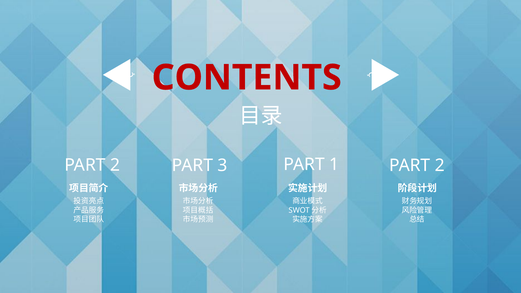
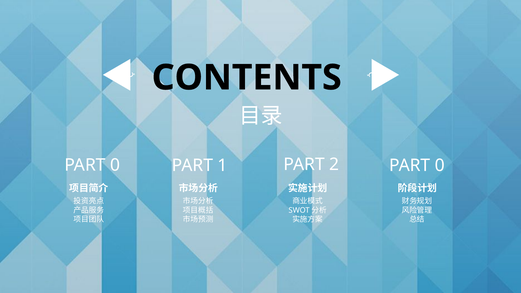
CONTENTS colour: red -> black
2 at (115, 165): 2 -> 0
3: 3 -> 1
1: 1 -> 2
2 at (440, 166): 2 -> 0
